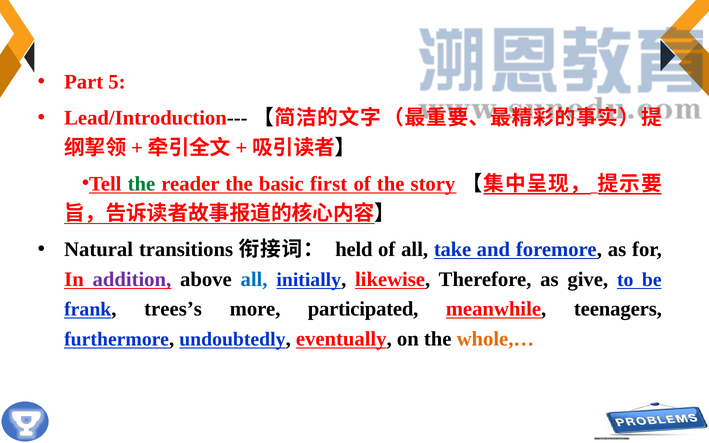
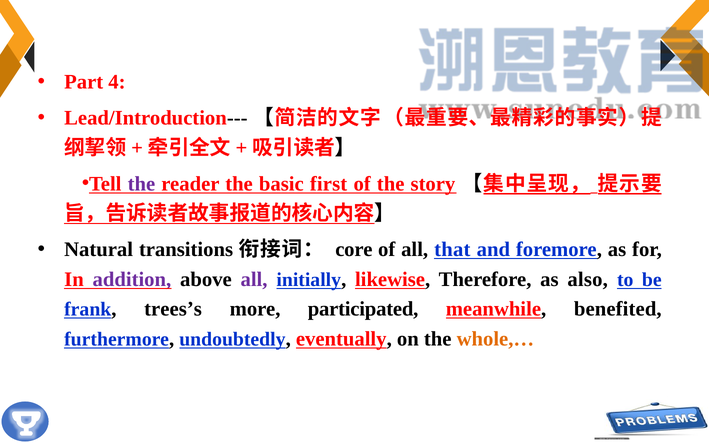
5: 5 -> 4
the at (141, 184) colour: green -> purple
held: held -> core
take: take -> that
all at (254, 279) colour: blue -> purple
give: give -> also
teenagers: teenagers -> benefited
